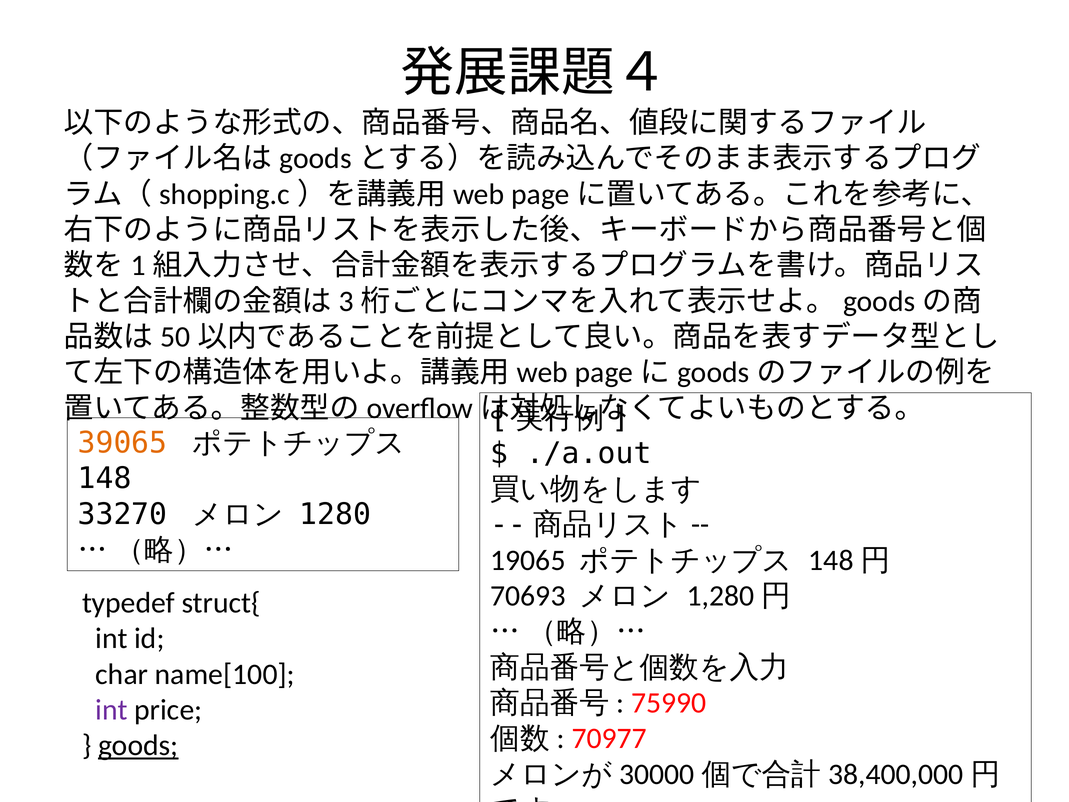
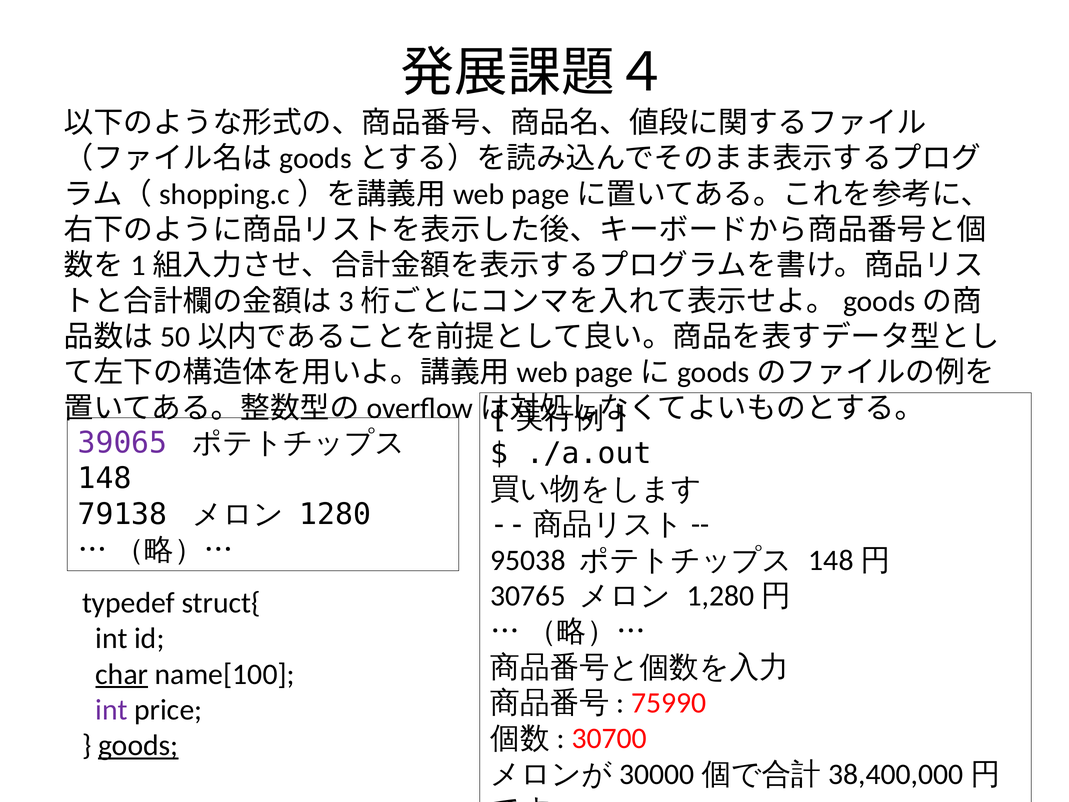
39065 colour: orange -> purple
33270: 33270 -> 79138
19065: 19065 -> 95038
70693: 70693 -> 30765
char underline: none -> present
70977: 70977 -> 30700
